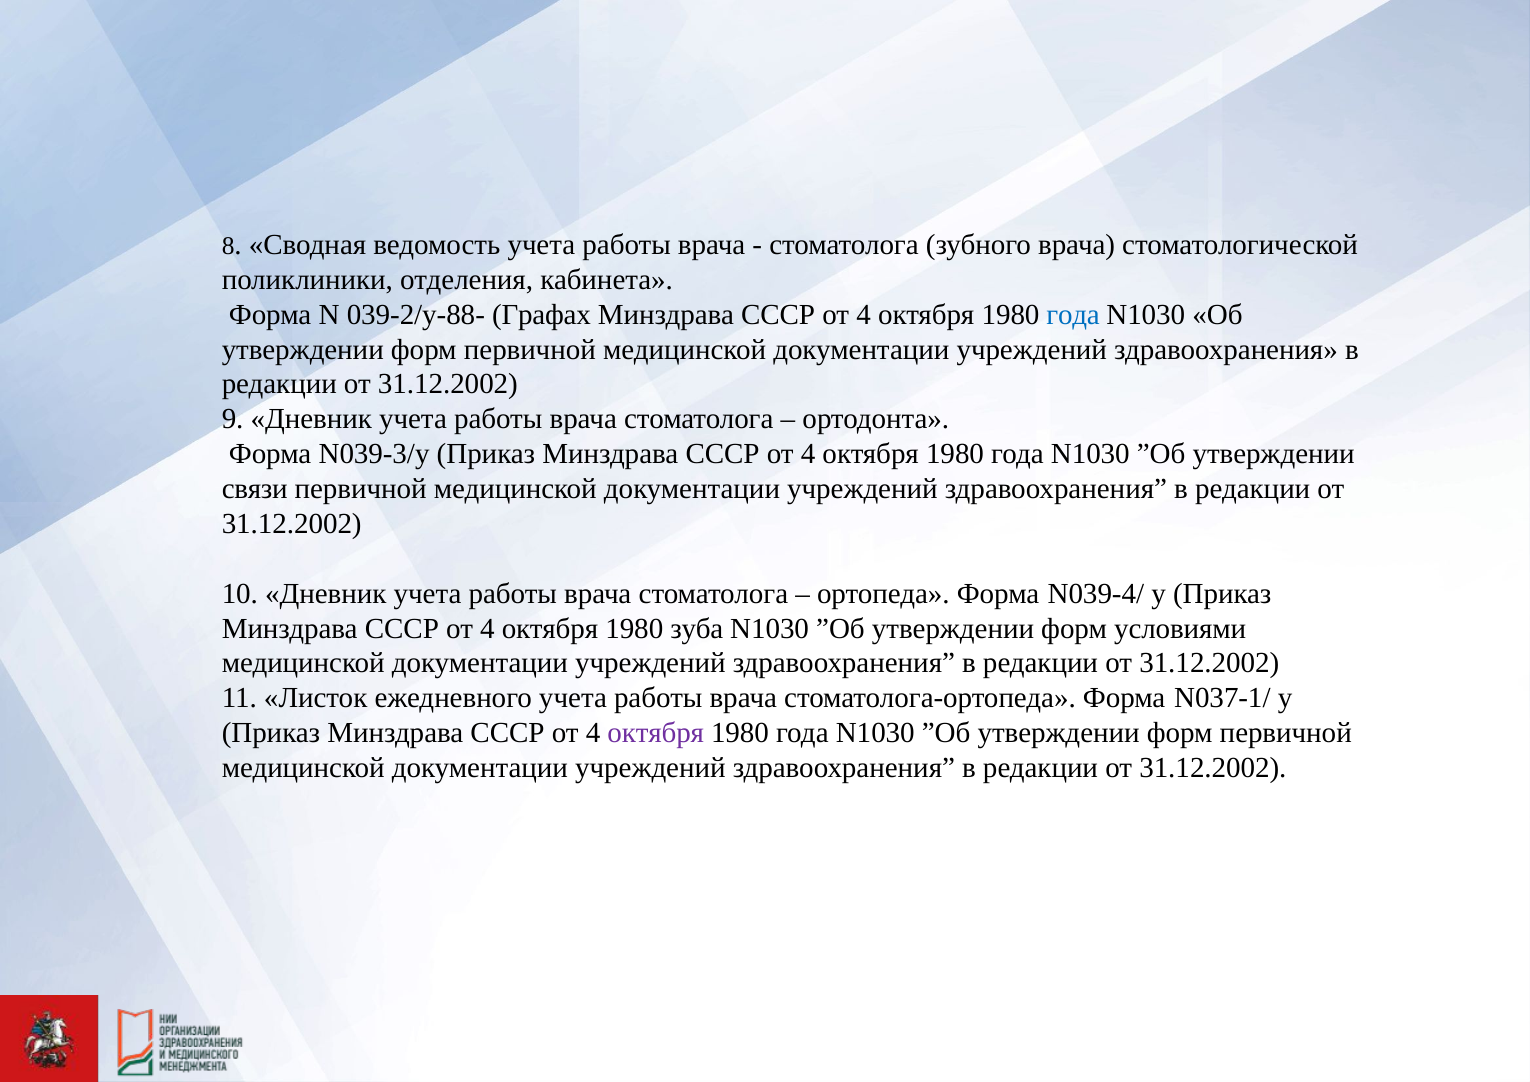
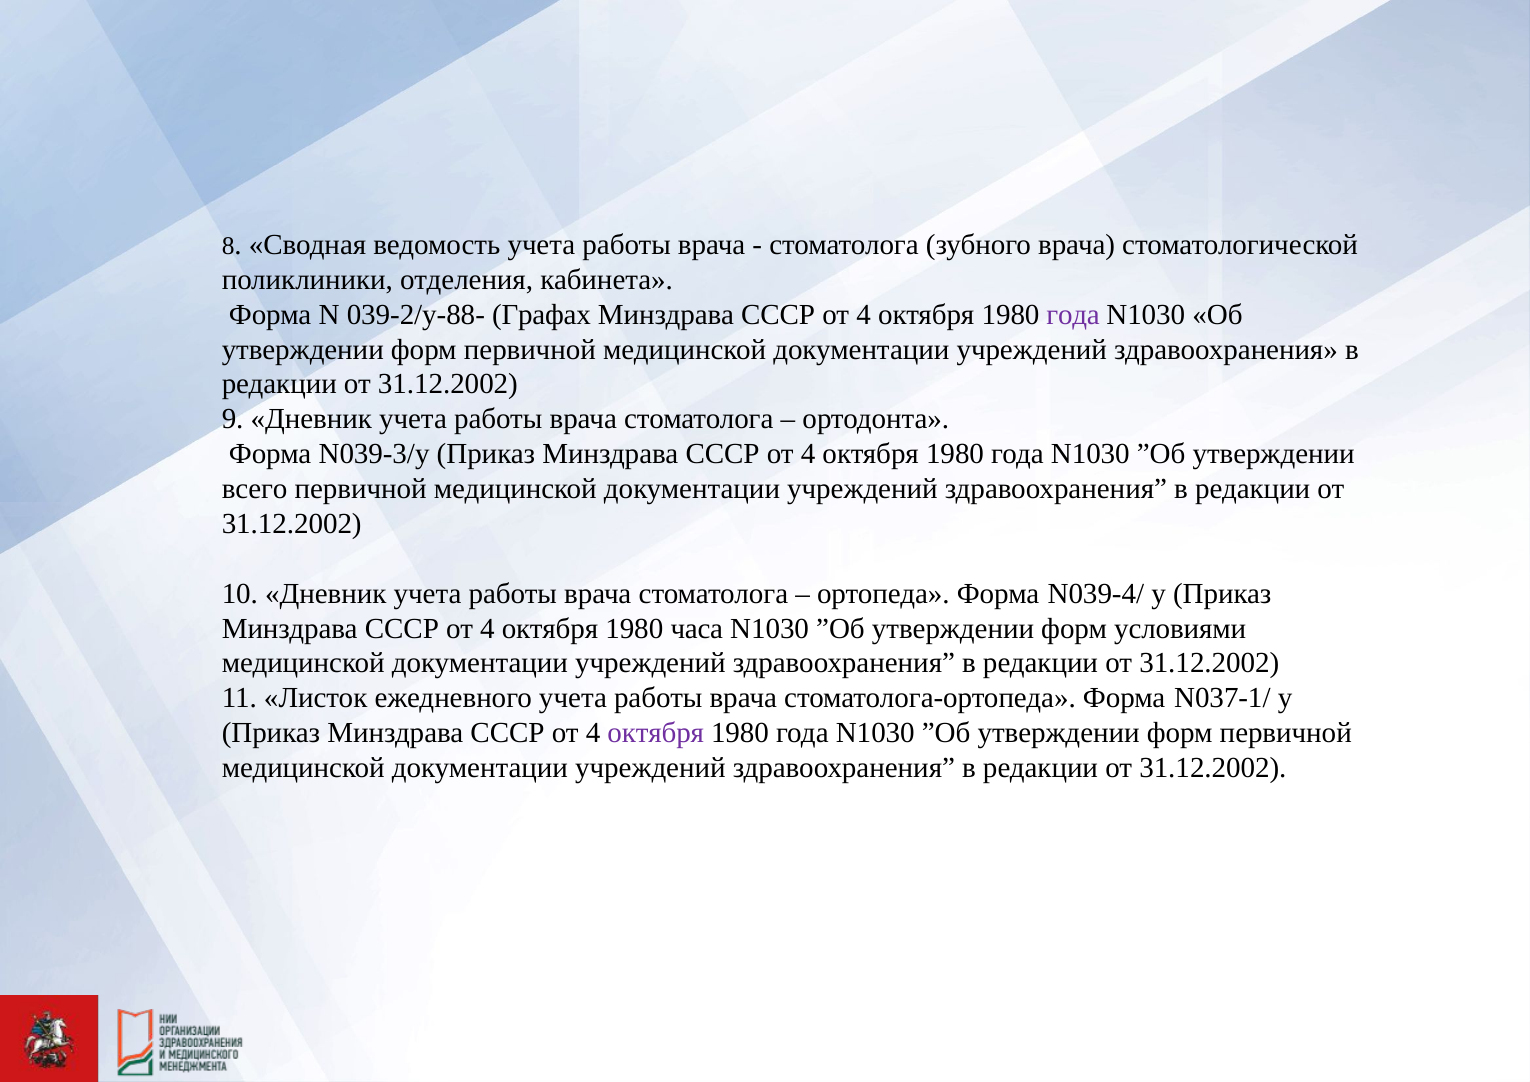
года at (1073, 315) colour: blue -> purple
связи: связи -> всего
зуба: зуба -> часа
